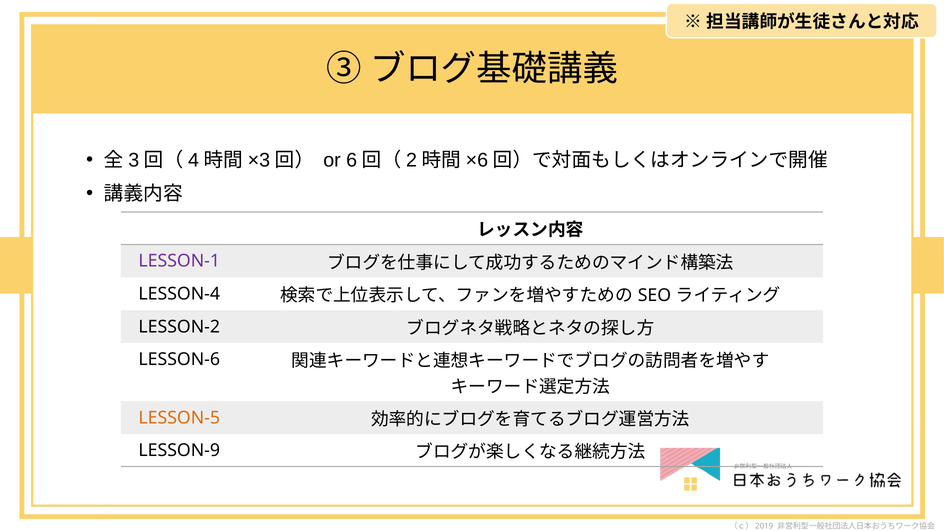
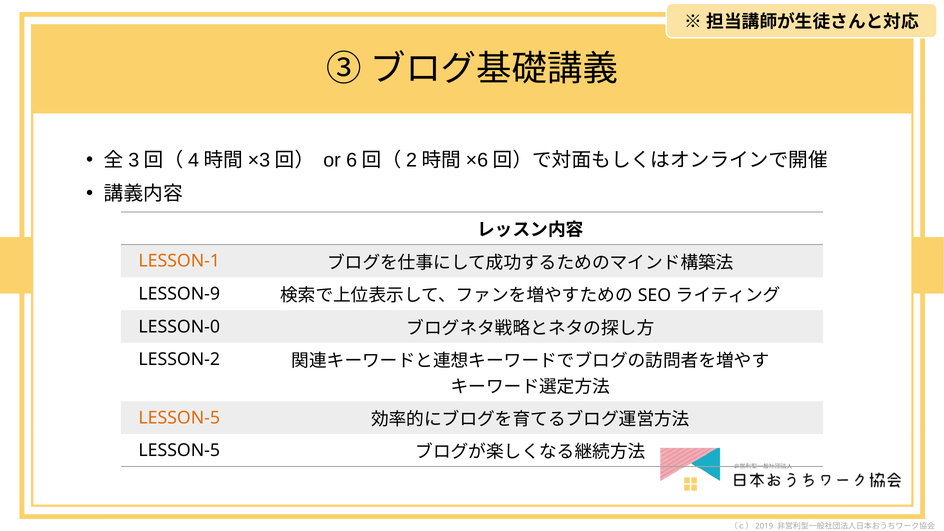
LESSON-1 colour: purple -> orange
LESSON-4: LESSON-4 -> LESSON-9
LESSON-2: LESSON-2 -> LESSON-0
LESSON-6: LESSON-6 -> LESSON-2
LESSON-9 at (179, 450): LESSON-9 -> LESSON-5
